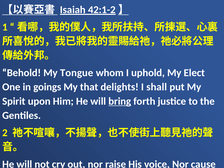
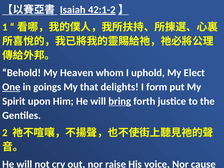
Tongue: Tongue -> Heaven
One underline: none -> present
shall: shall -> form
